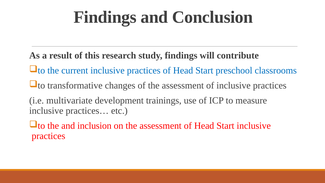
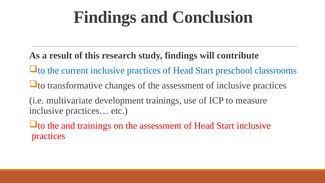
and inclusion: inclusion -> trainings
